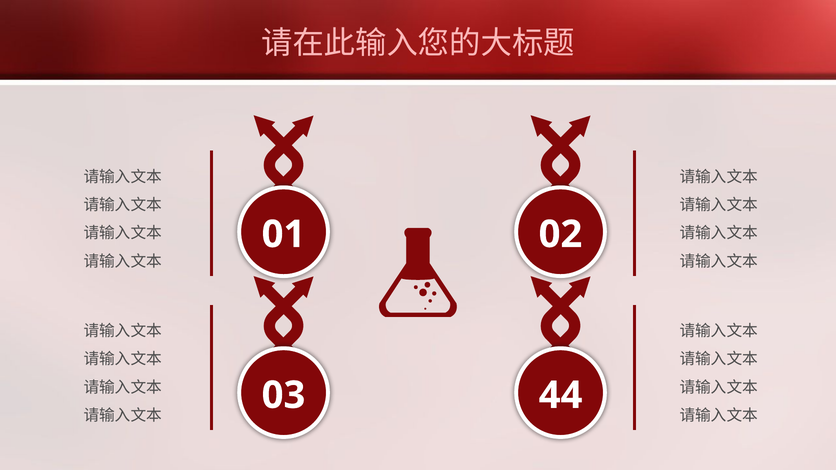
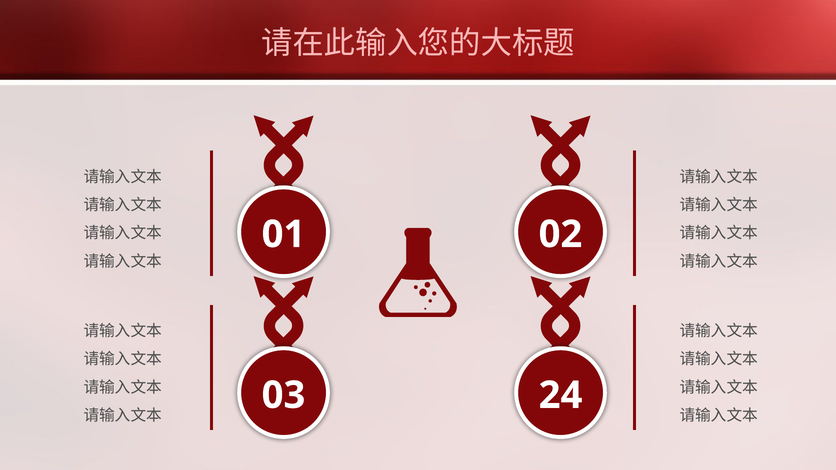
44: 44 -> 24
